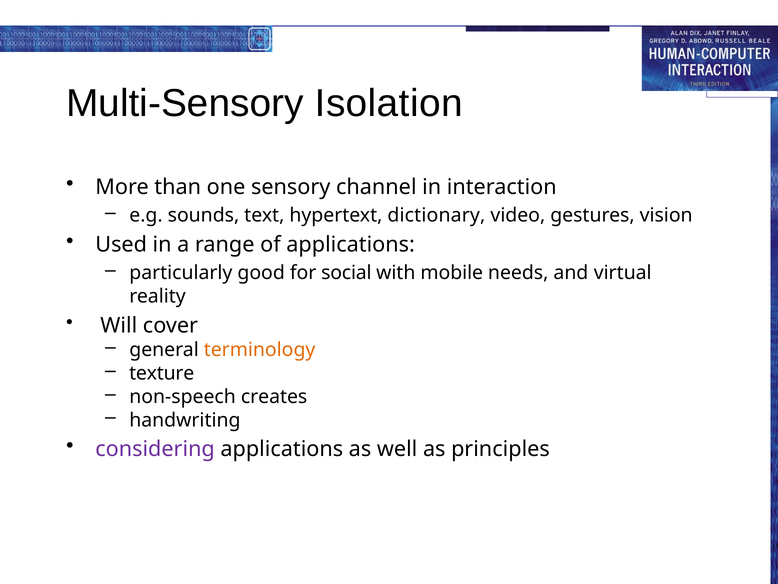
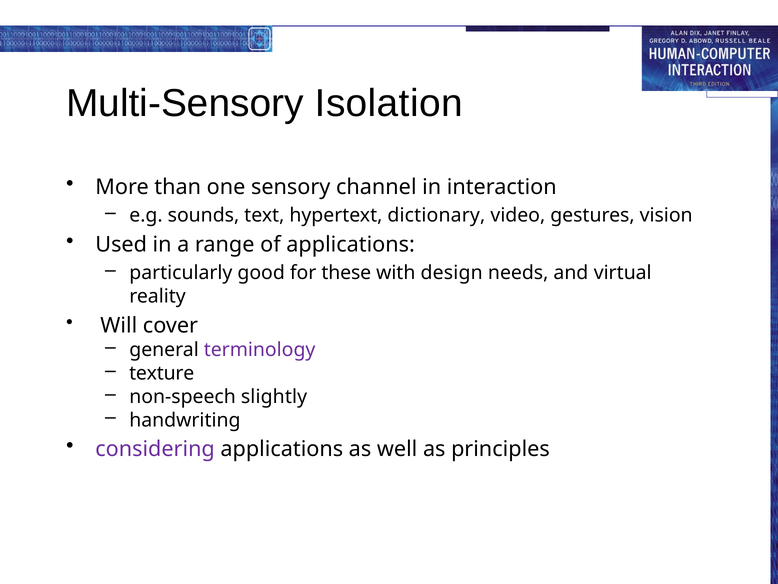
social: social -> these
mobile: mobile -> design
terminology colour: orange -> purple
creates: creates -> slightly
